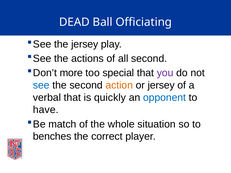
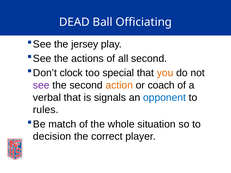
more: more -> clock
you colour: purple -> orange
see colour: blue -> purple
or jersey: jersey -> coach
quickly: quickly -> signals
have: have -> rules
benches: benches -> decision
